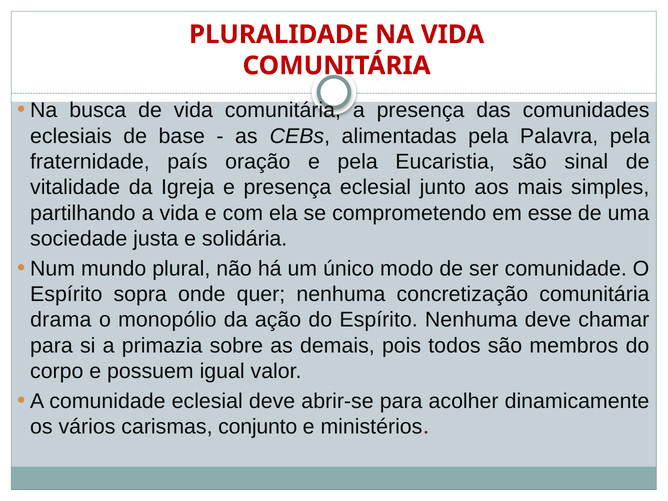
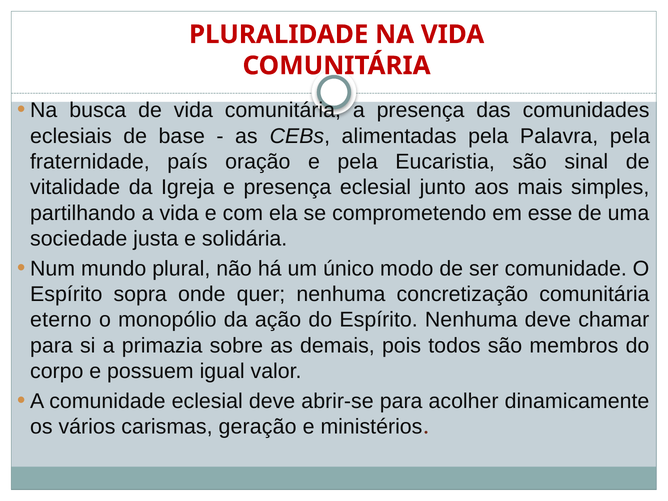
drama: drama -> eterno
conjunto: conjunto -> geração
